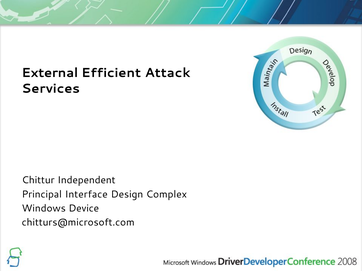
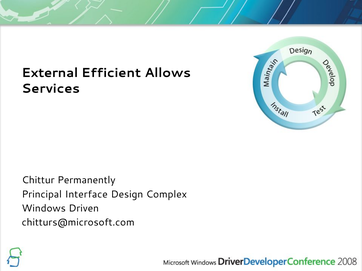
Attack: Attack -> Allows
Independent: Independent -> Permanently
Device: Device -> Driven
